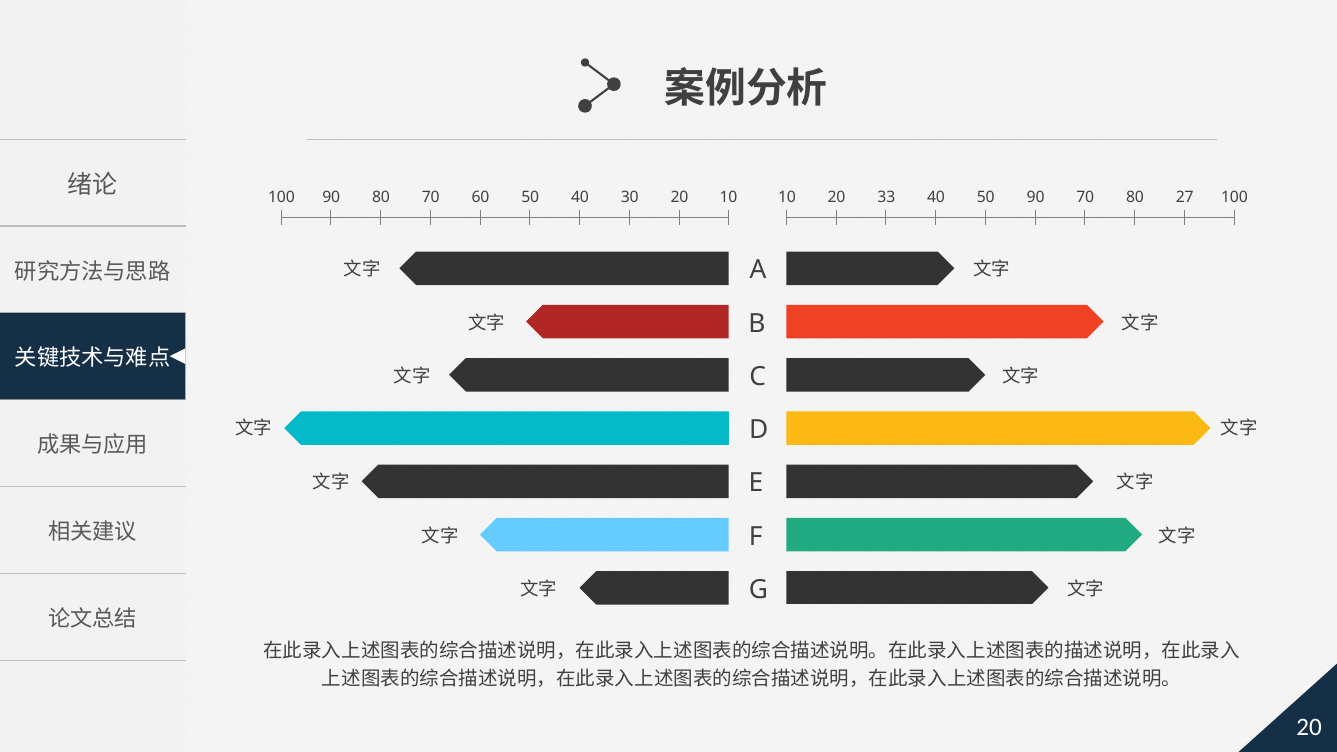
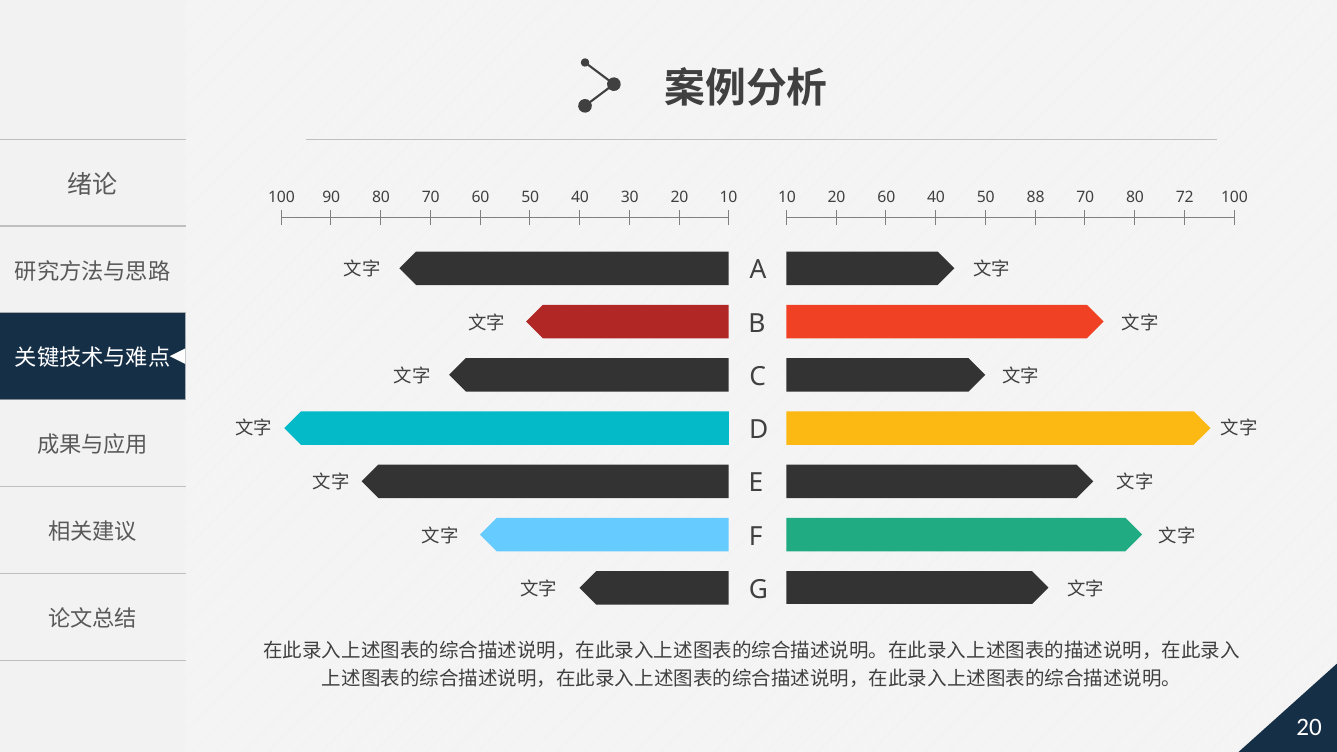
20 33: 33 -> 60
50 90: 90 -> 88
27: 27 -> 72
